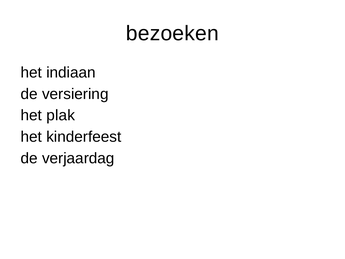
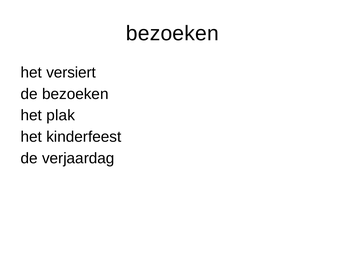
indiaan: indiaan -> versiert
de versiering: versiering -> bezoeken
